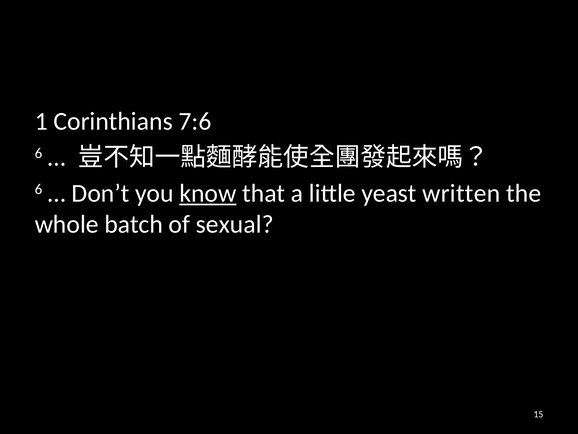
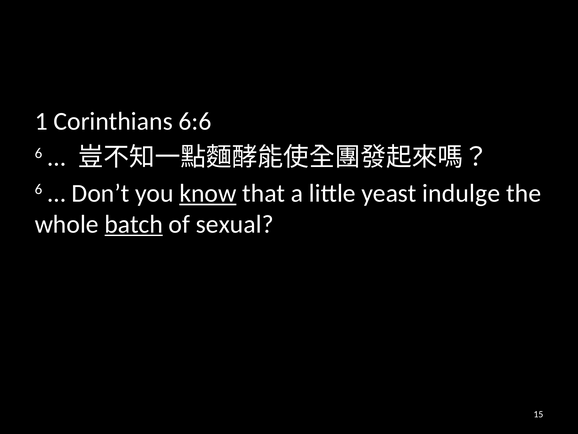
7:6: 7:6 -> 6:6
written: written -> indulge
batch underline: none -> present
